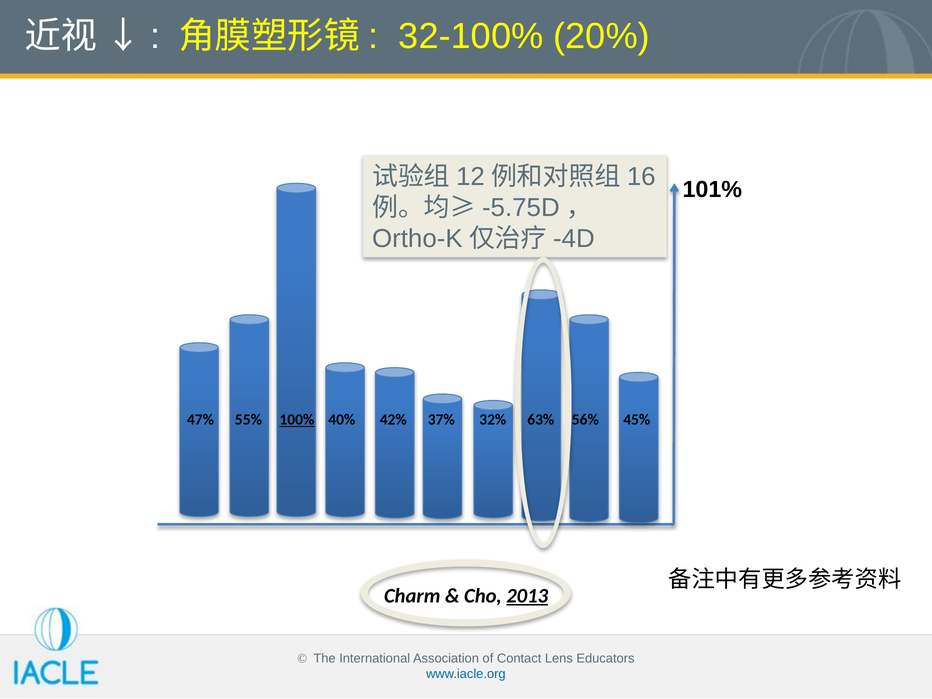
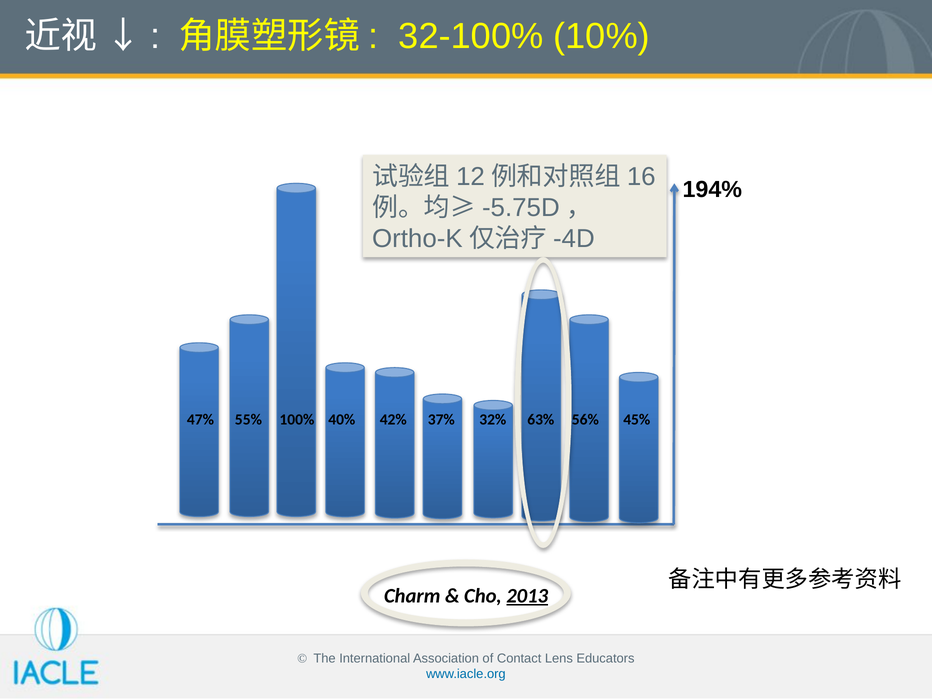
20%: 20% -> 10%
101%: 101% -> 194%
100% underline: present -> none
